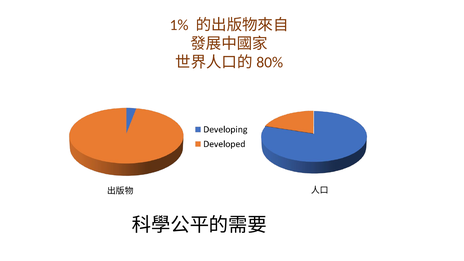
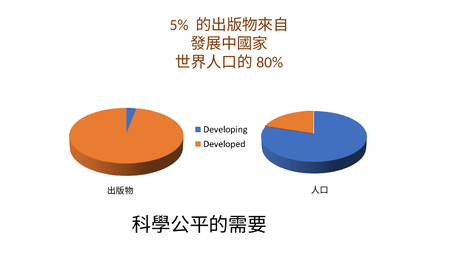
1%: 1% -> 5%
